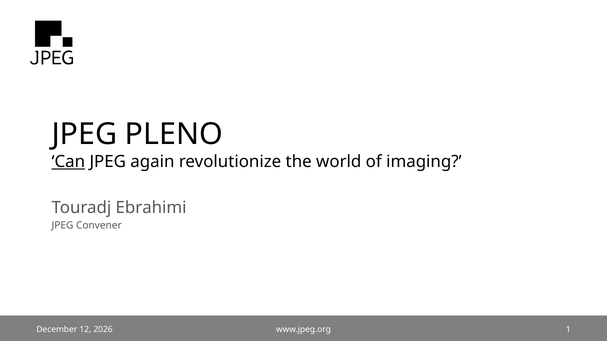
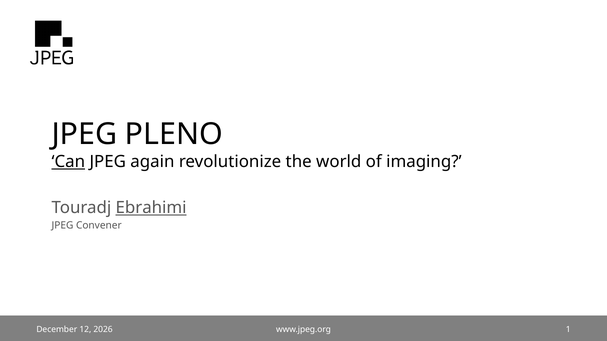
Ebrahimi underline: none -> present
